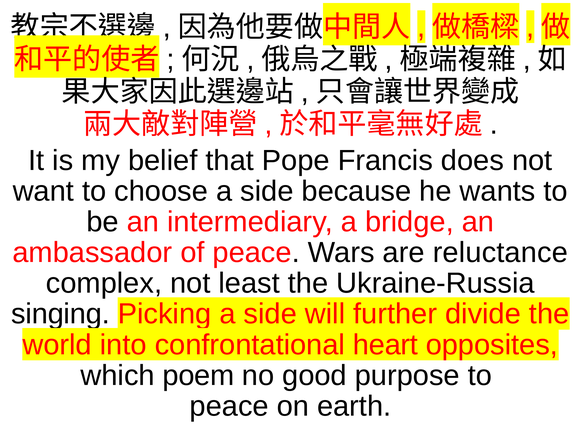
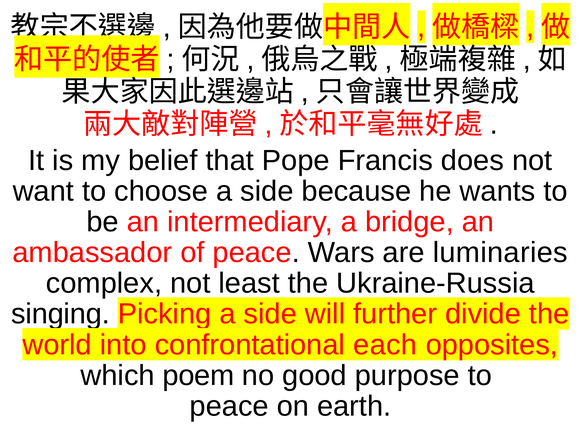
reluctance: reluctance -> luminaries
heart: heart -> each
